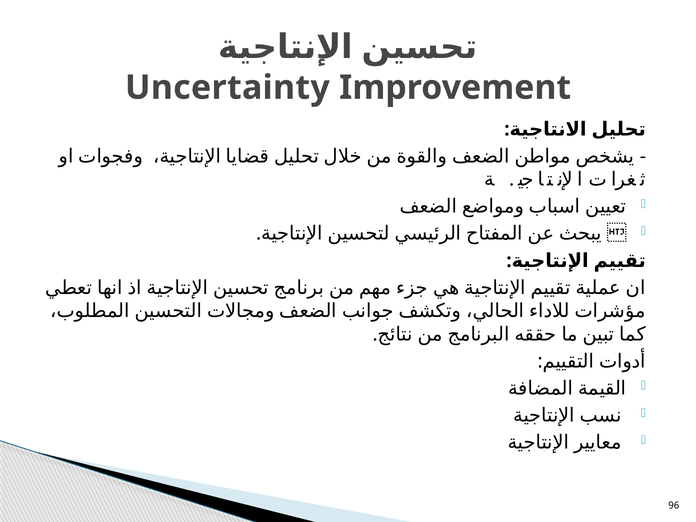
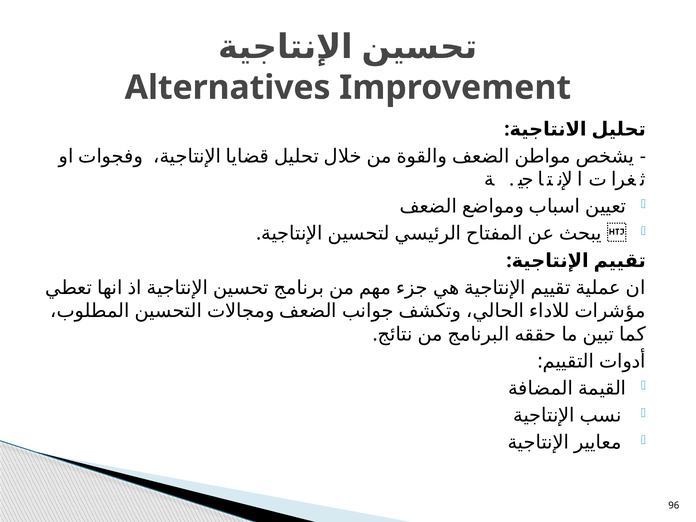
Uncertainty: Uncertainty -> Alternatives
